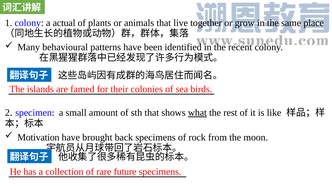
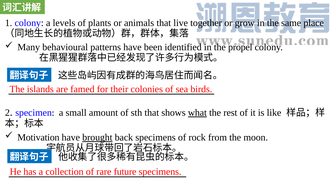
actual: actual -> levels
recent: recent -> propel
brought underline: none -> present
